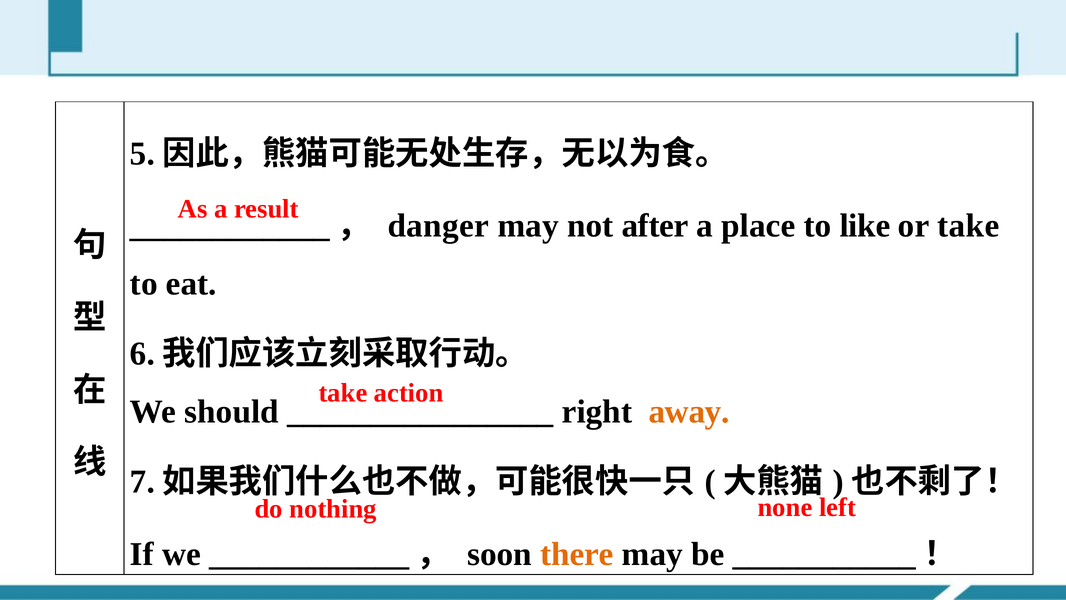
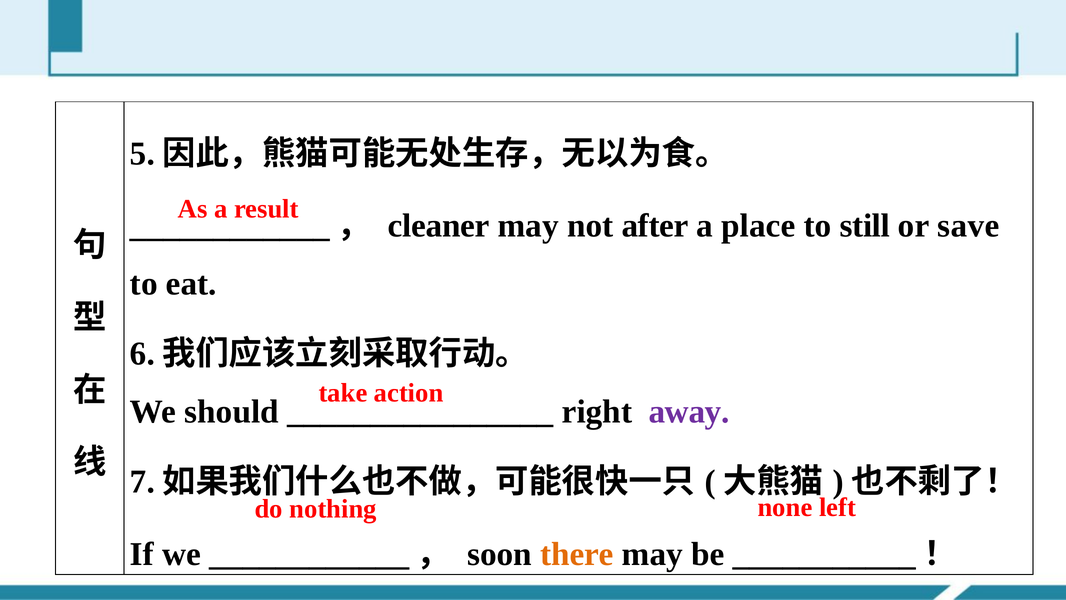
danger: danger -> cleaner
like: like -> still
or take: take -> save
away colour: orange -> purple
